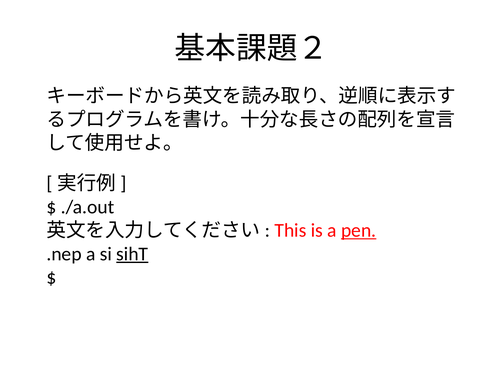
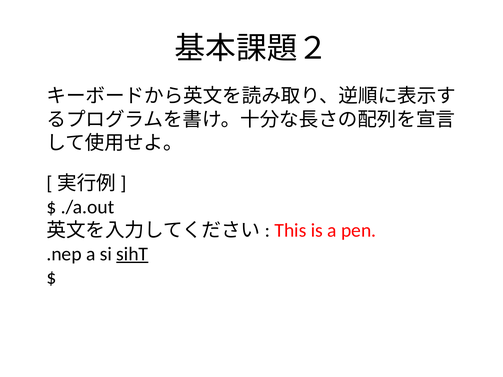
pen underline: present -> none
